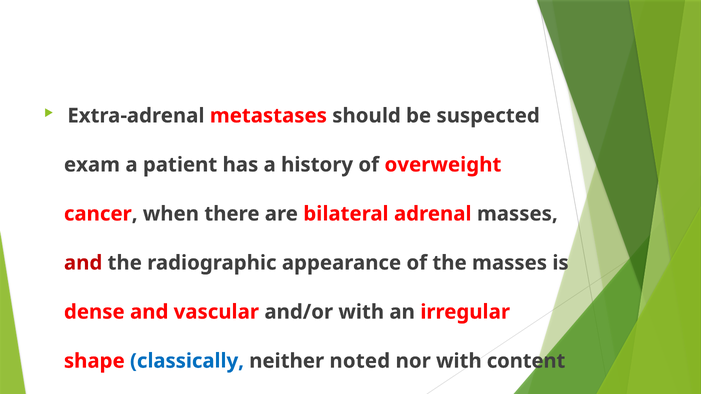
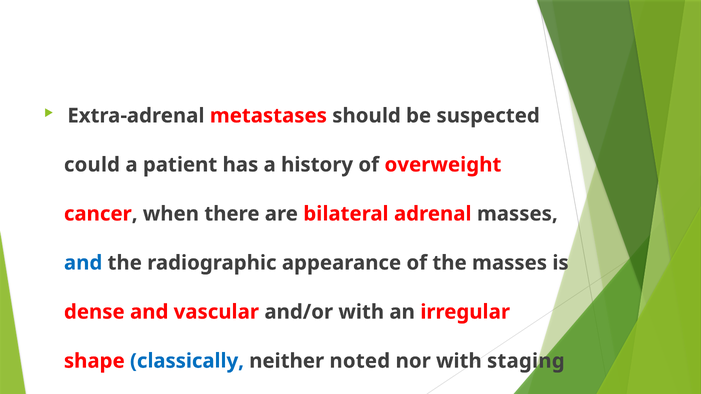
exam: exam -> could
and at (83, 263) colour: red -> blue
content: content -> staging
